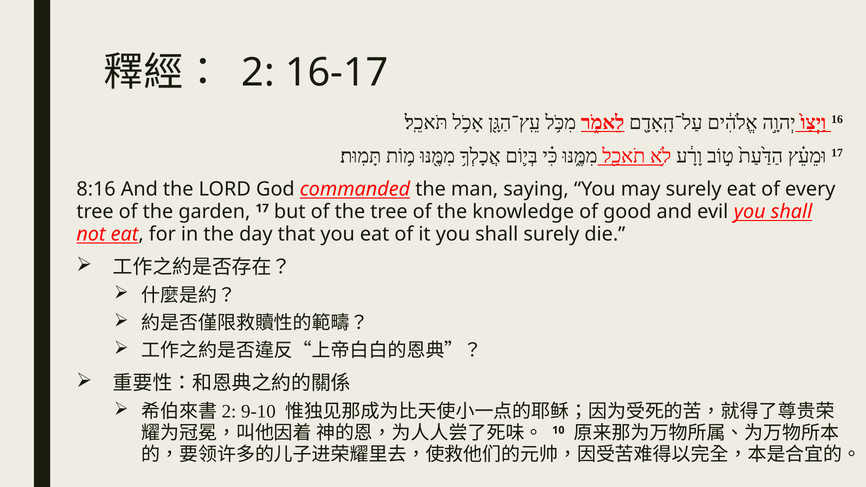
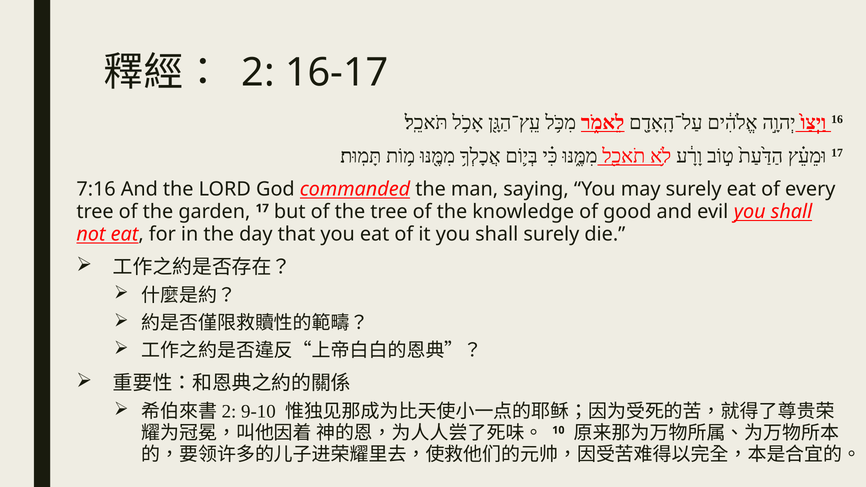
8:16: 8:16 -> 7:16
